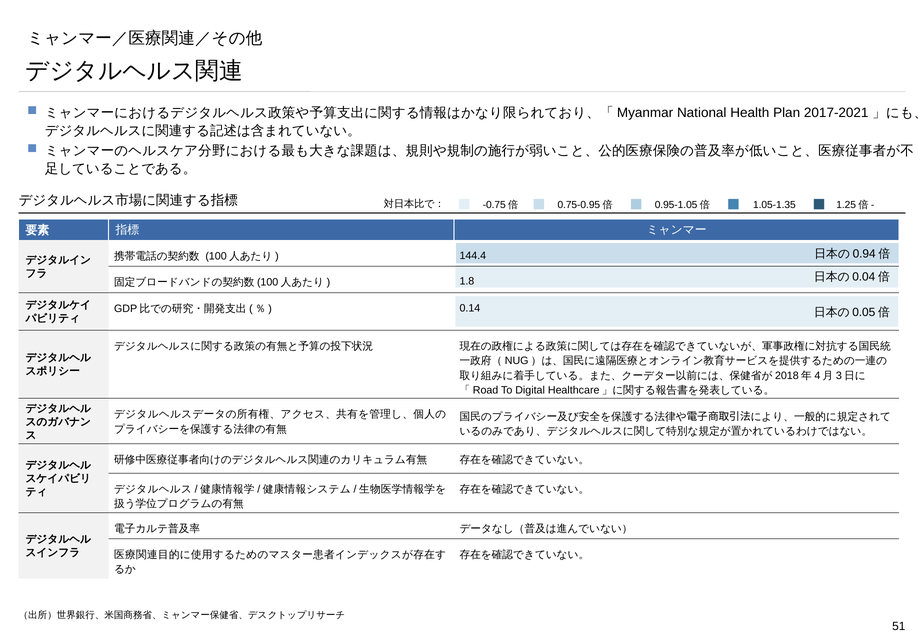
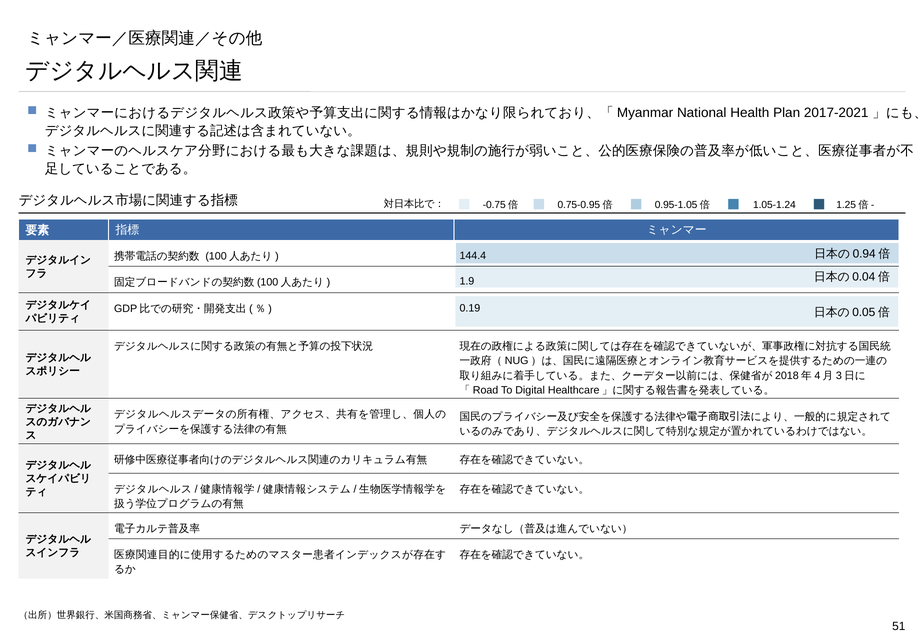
1.05-1.35: 1.05-1.35 -> 1.05-1.24
1.8: 1.8 -> 1.9
0.14: 0.14 -> 0.19
